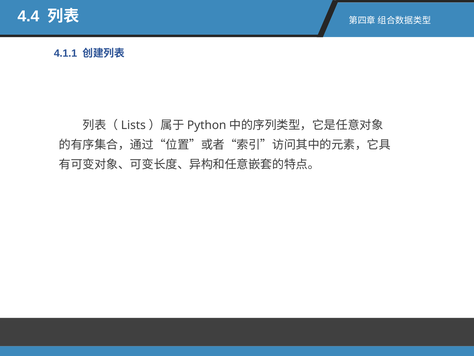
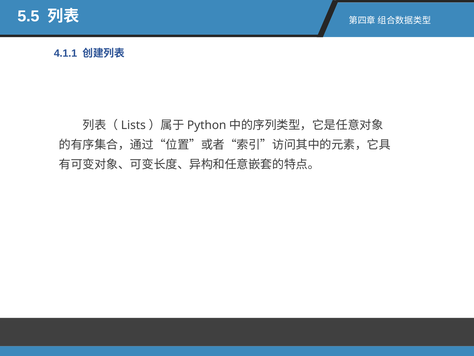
4.4: 4.4 -> 5.5
